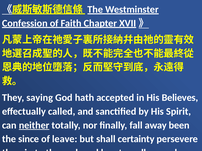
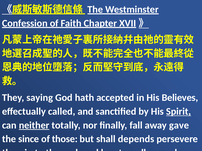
Spirit underline: none -> present
been: been -> gave
leave: leave -> those
certainty: certainty -> depends
